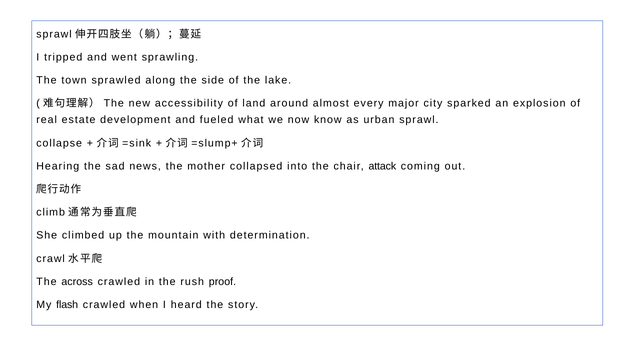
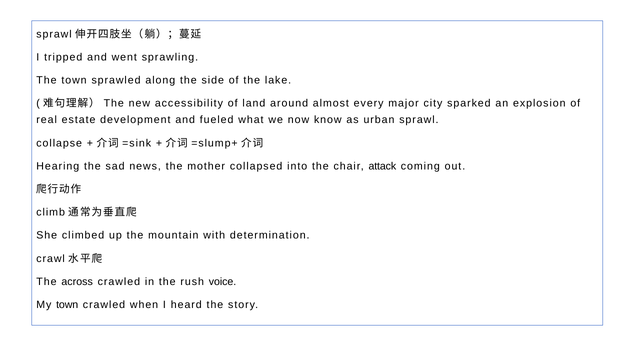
proof: proof -> voice
My flash: flash -> town
